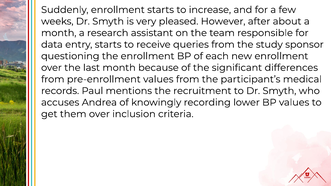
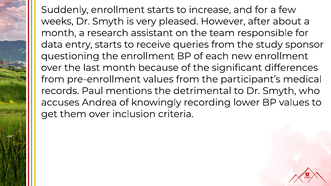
recruitment: recruitment -> detrimental
